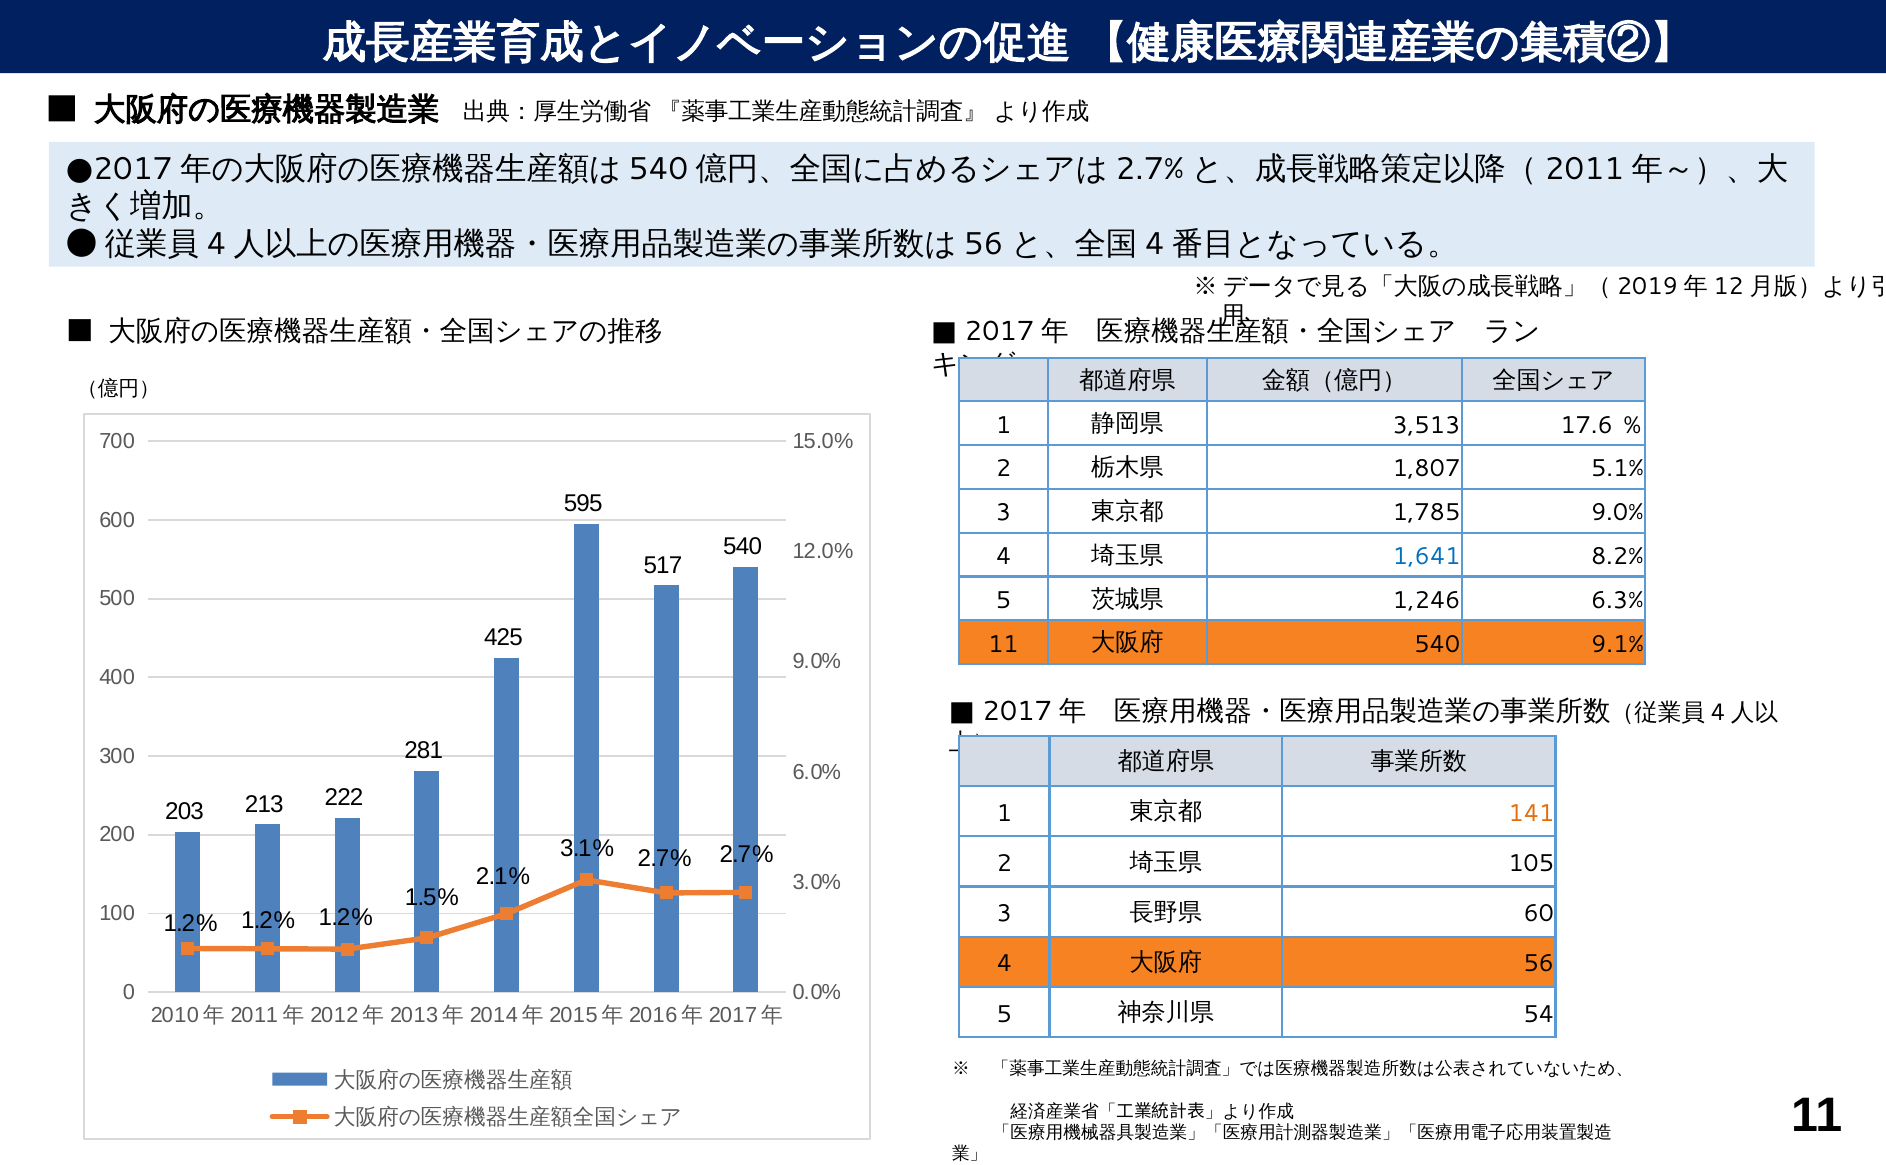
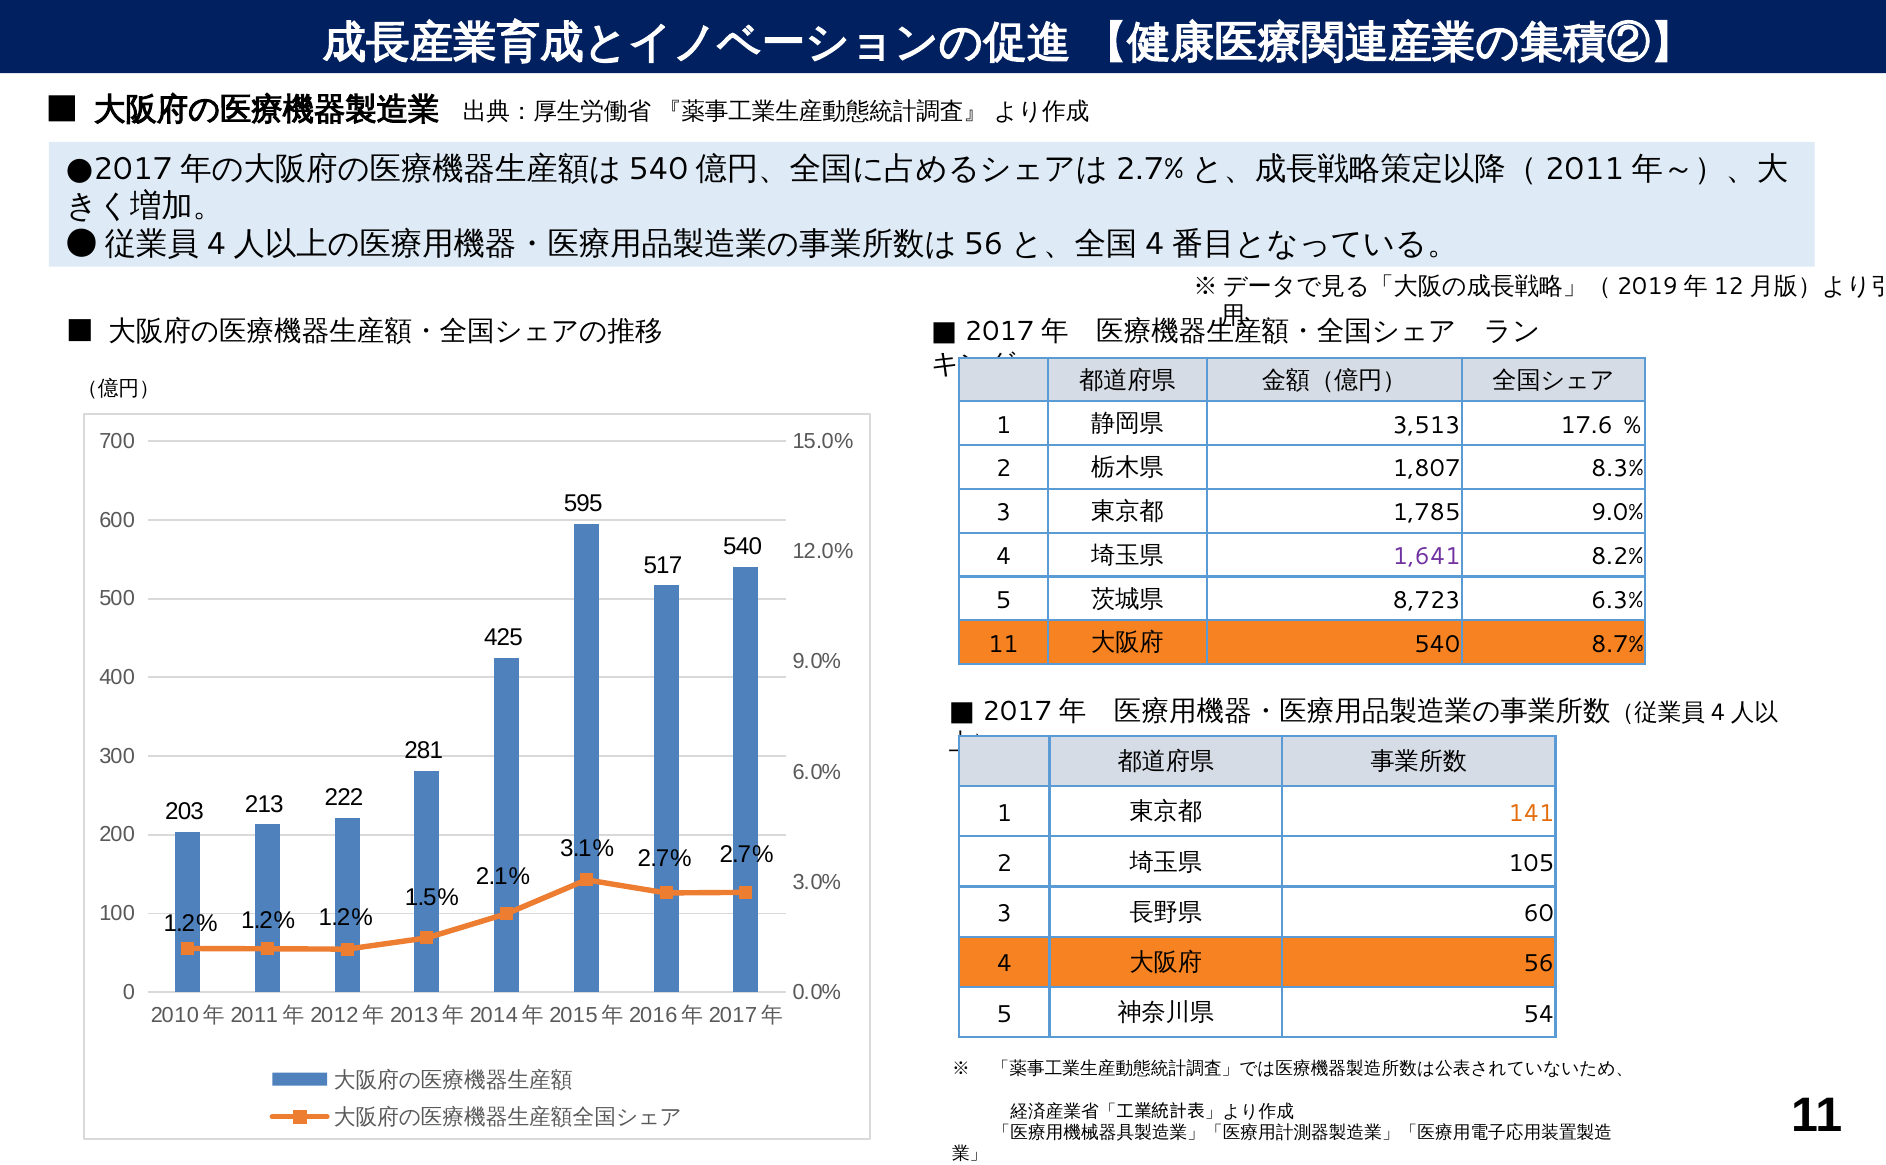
5.1%: 5.1% -> 8.3%
1,641 colour: blue -> purple
1,246: 1,246 -> 8,723
9.1%: 9.1% -> 8.7%
